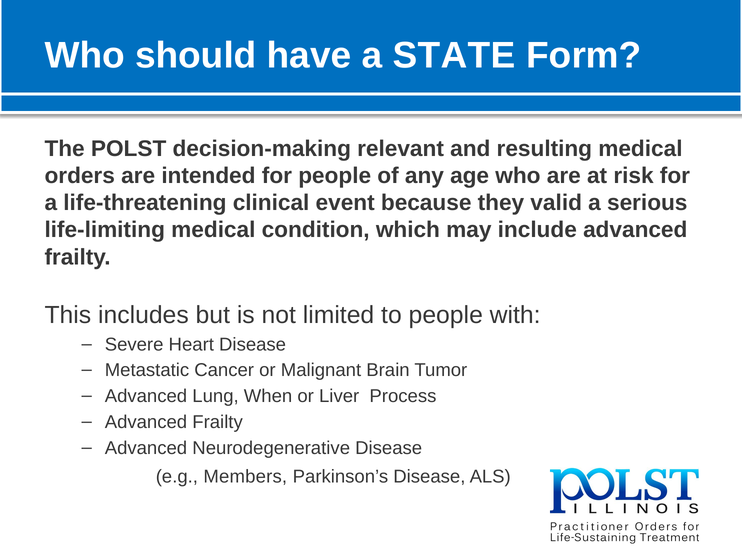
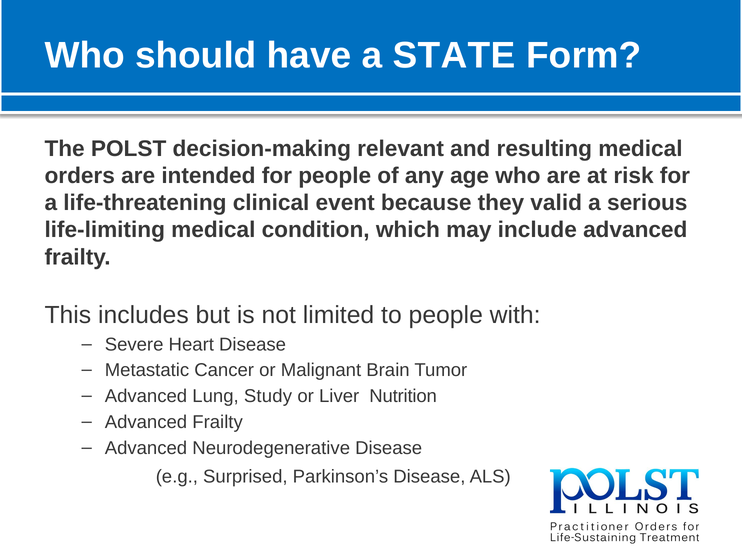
When: When -> Study
Process: Process -> Nutrition
Members: Members -> Surprised
